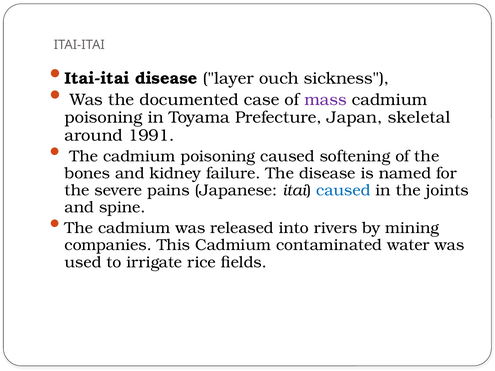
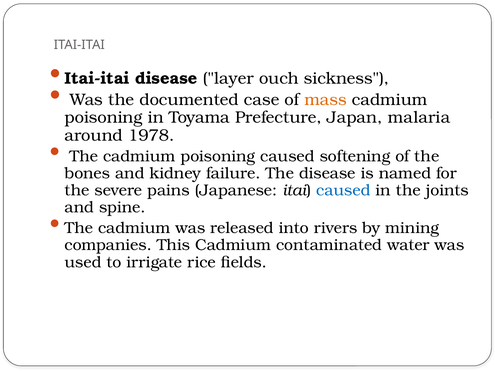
mass colour: purple -> orange
skeletal: skeletal -> malaria
1991: 1991 -> 1978
